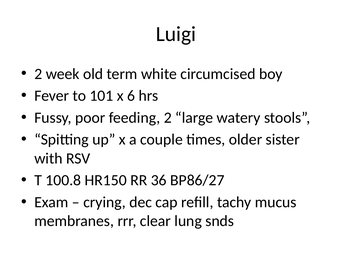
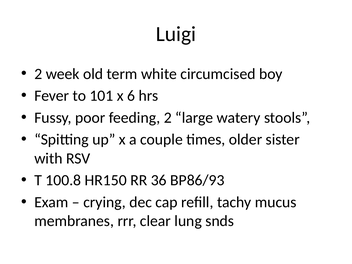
BP86/27: BP86/27 -> BP86/93
